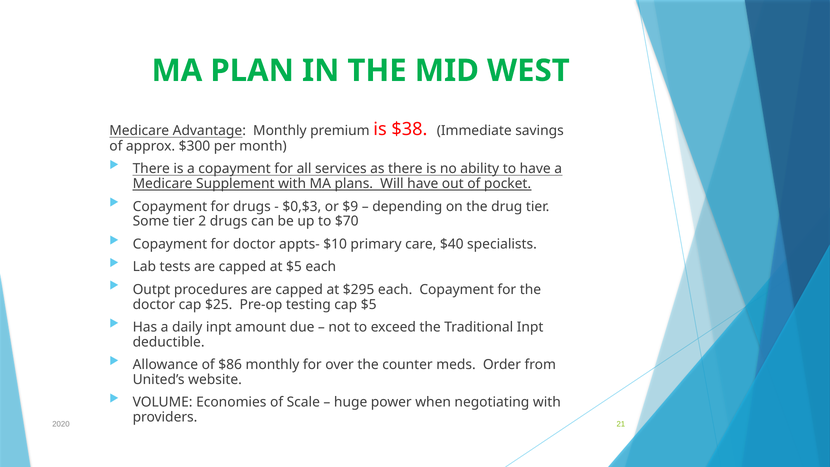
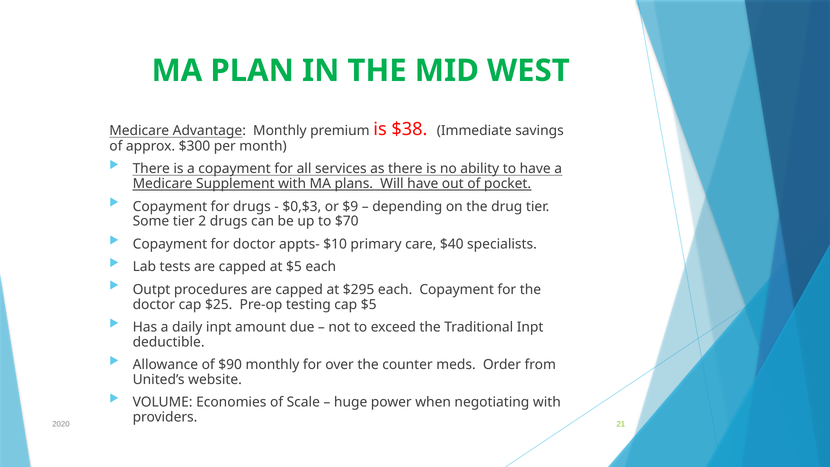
$86: $86 -> $90
